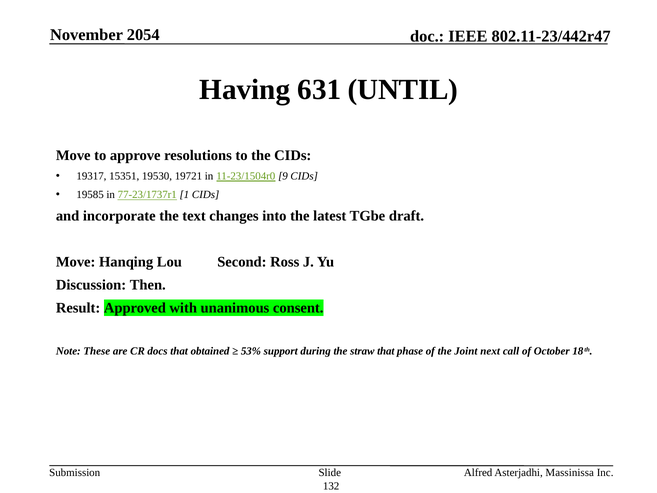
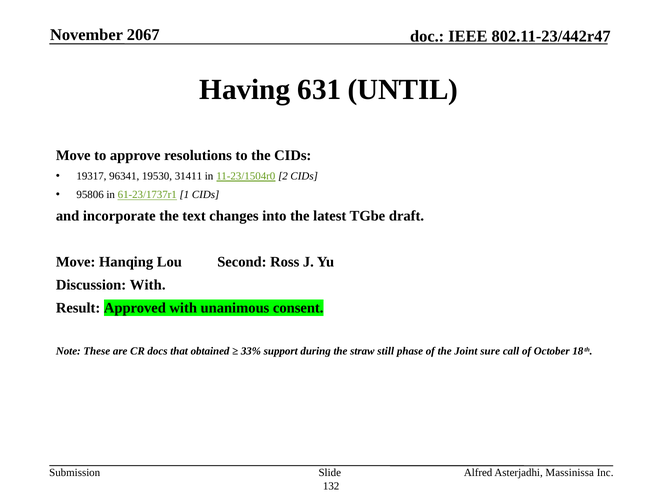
2054: 2054 -> 2067
15351: 15351 -> 96341
19721: 19721 -> 31411
9: 9 -> 2
19585: 19585 -> 95806
77-23/1737r1: 77-23/1737r1 -> 61-23/1737r1
Discussion Then: Then -> With
53%: 53% -> 33%
straw that: that -> still
next: next -> sure
